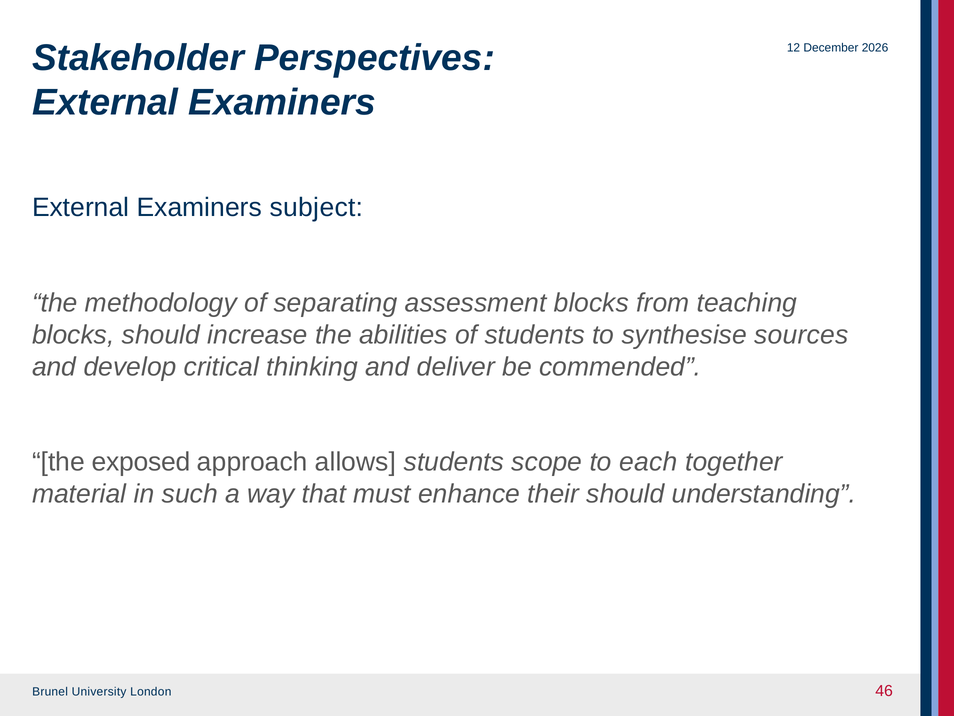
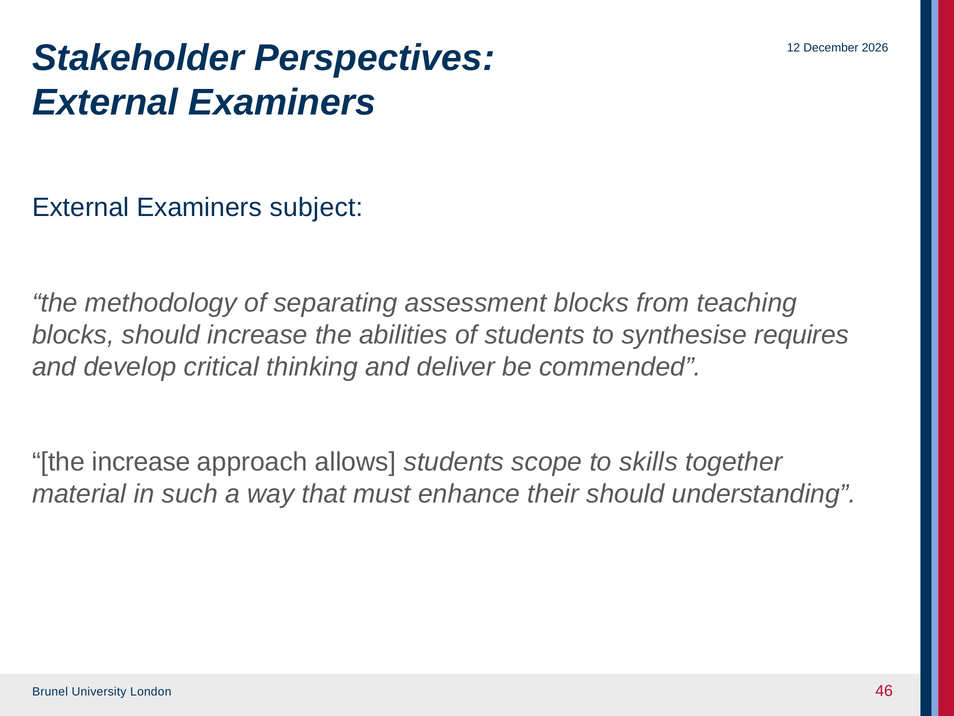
sources: sources -> requires
the exposed: exposed -> increase
each: each -> skills
